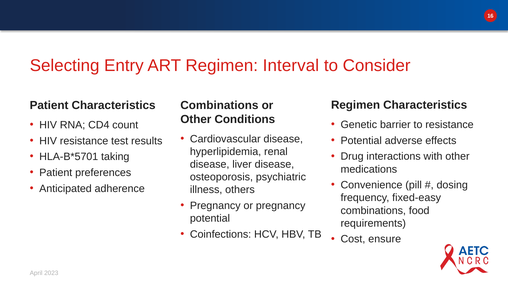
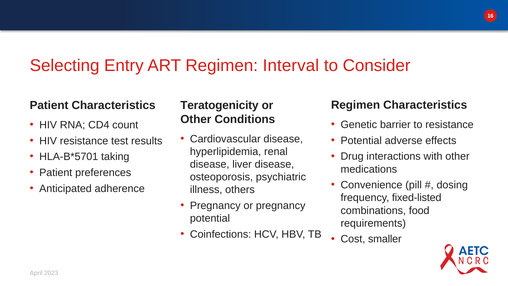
Combinations at (219, 105): Combinations -> Teratogenicity
fixed-easy: fixed-easy -> fixed-listed
ensure: ensure -> smaller
